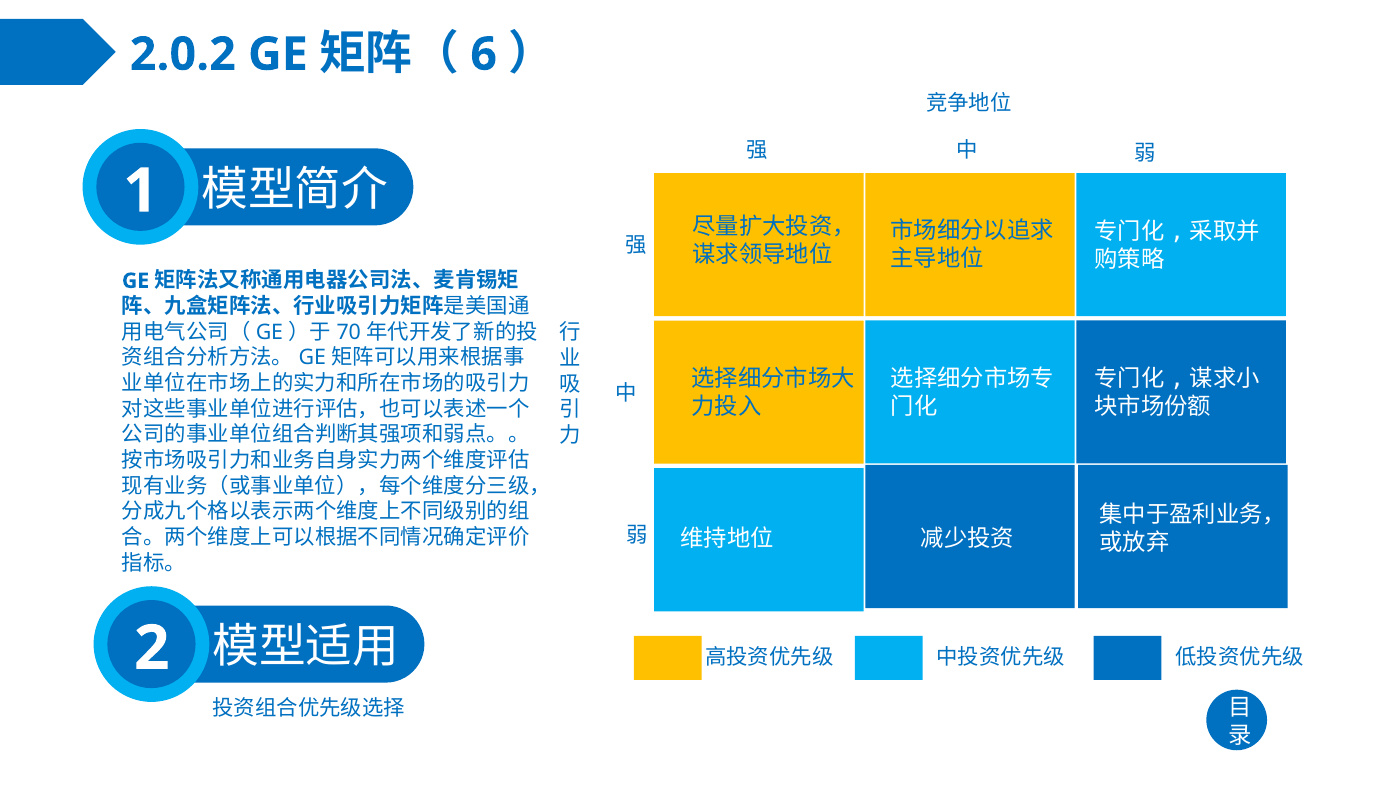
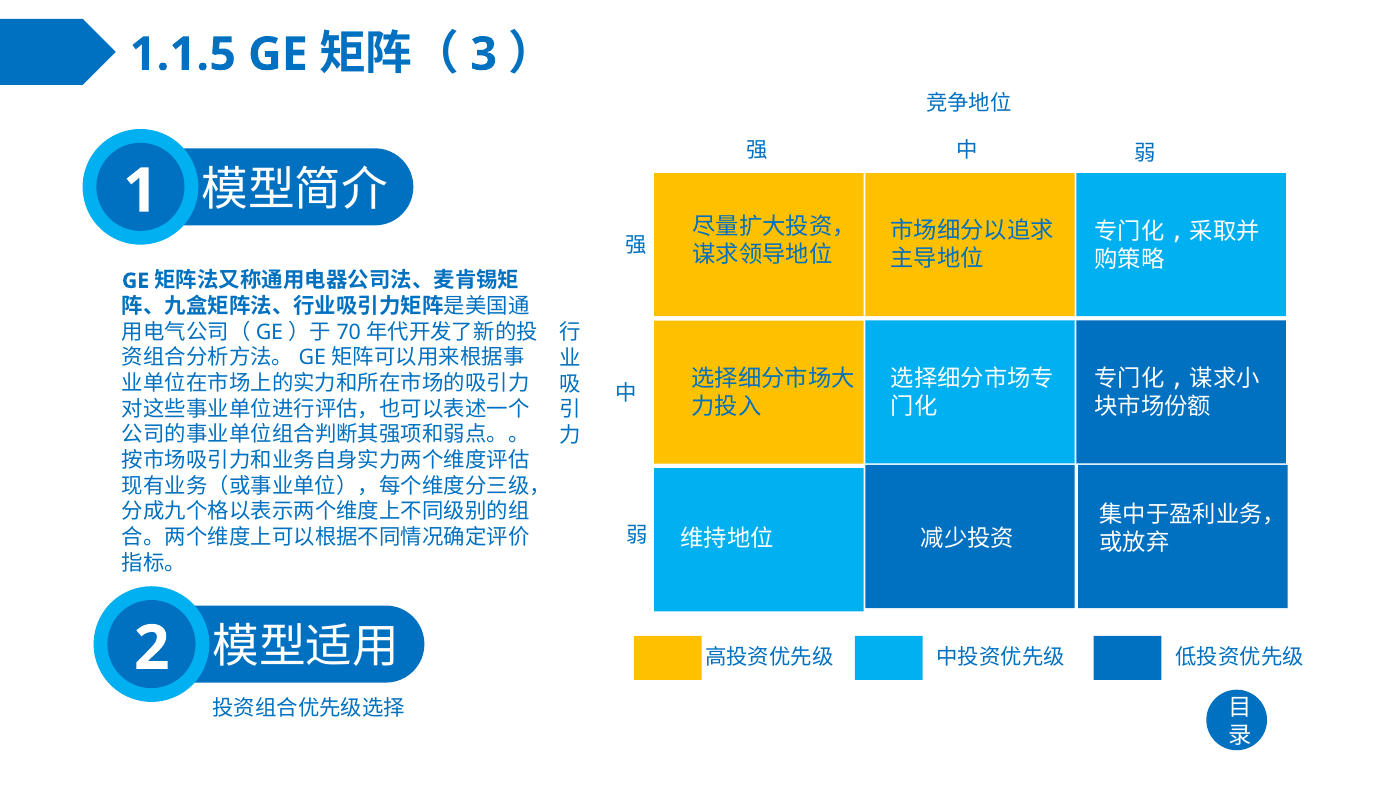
2.0.2: 2.0.2 -> 1.1.5
6: 6 -> 3
